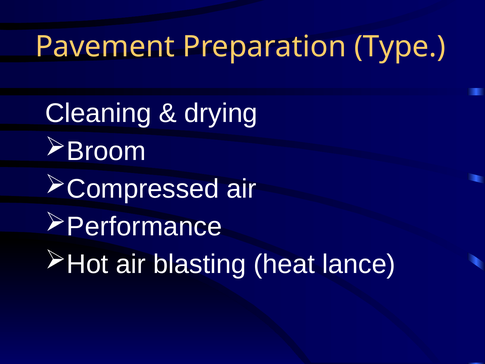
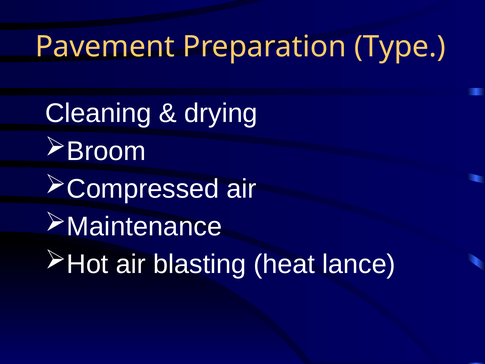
Performance: Performance -> Maintenance
